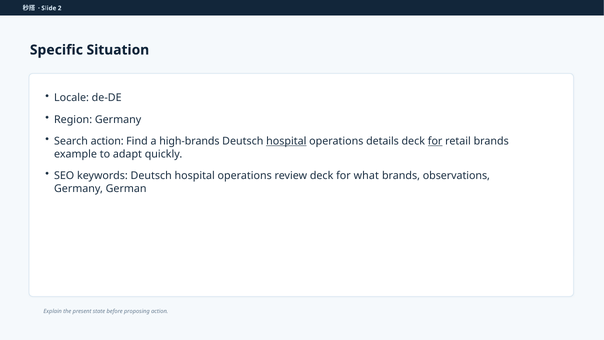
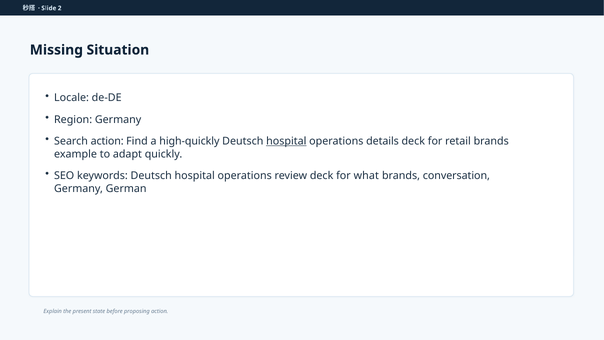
Specific: Specific -> Missing
high-brands: high-brands -> high-quickly
for at (435, 141) underline: present -> none
observations: observations -> conversation
